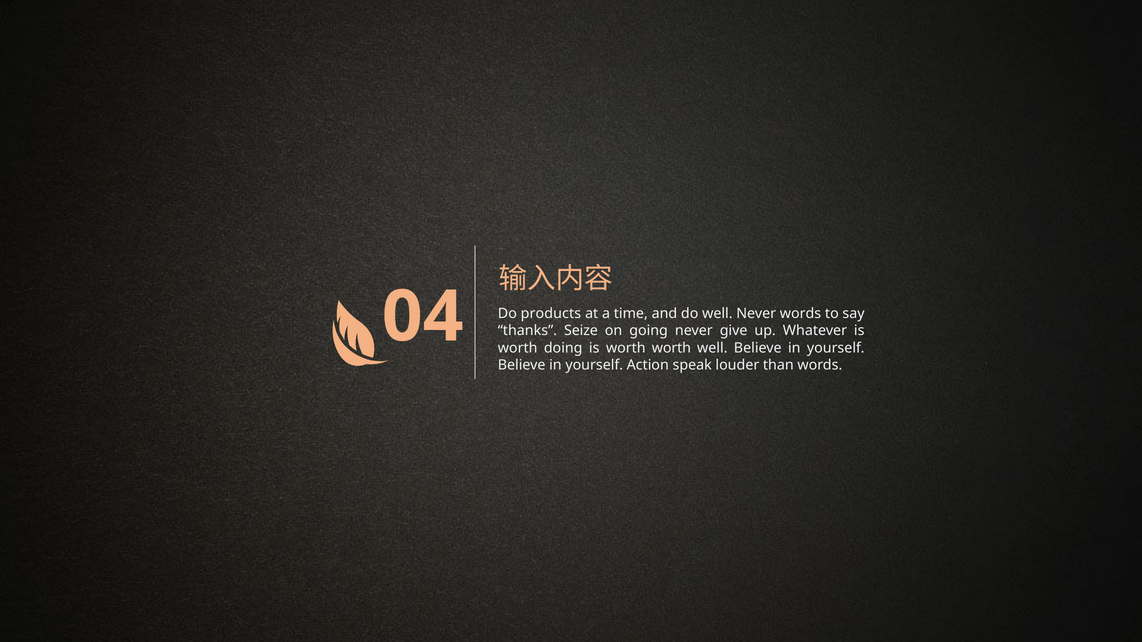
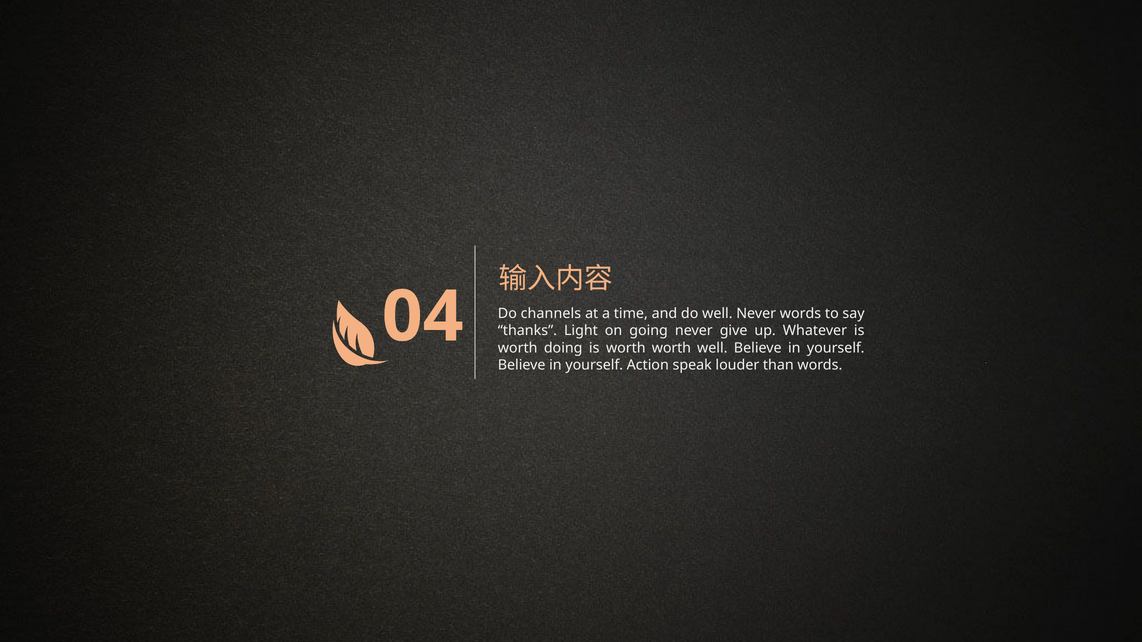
products: products -> channels
Seize: Seize -> Light
